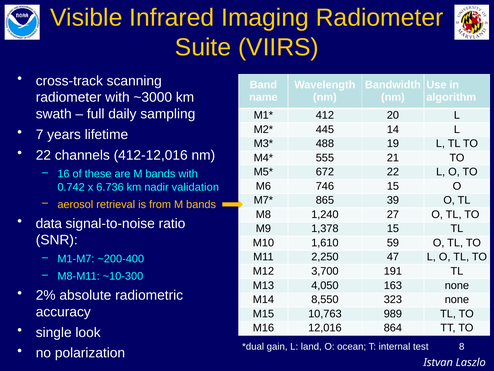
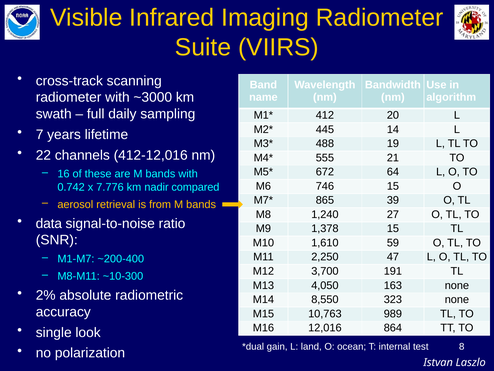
672 22: 22 -> 64
6.736: 6.736 -> 7.776
validation: validation -> compared
